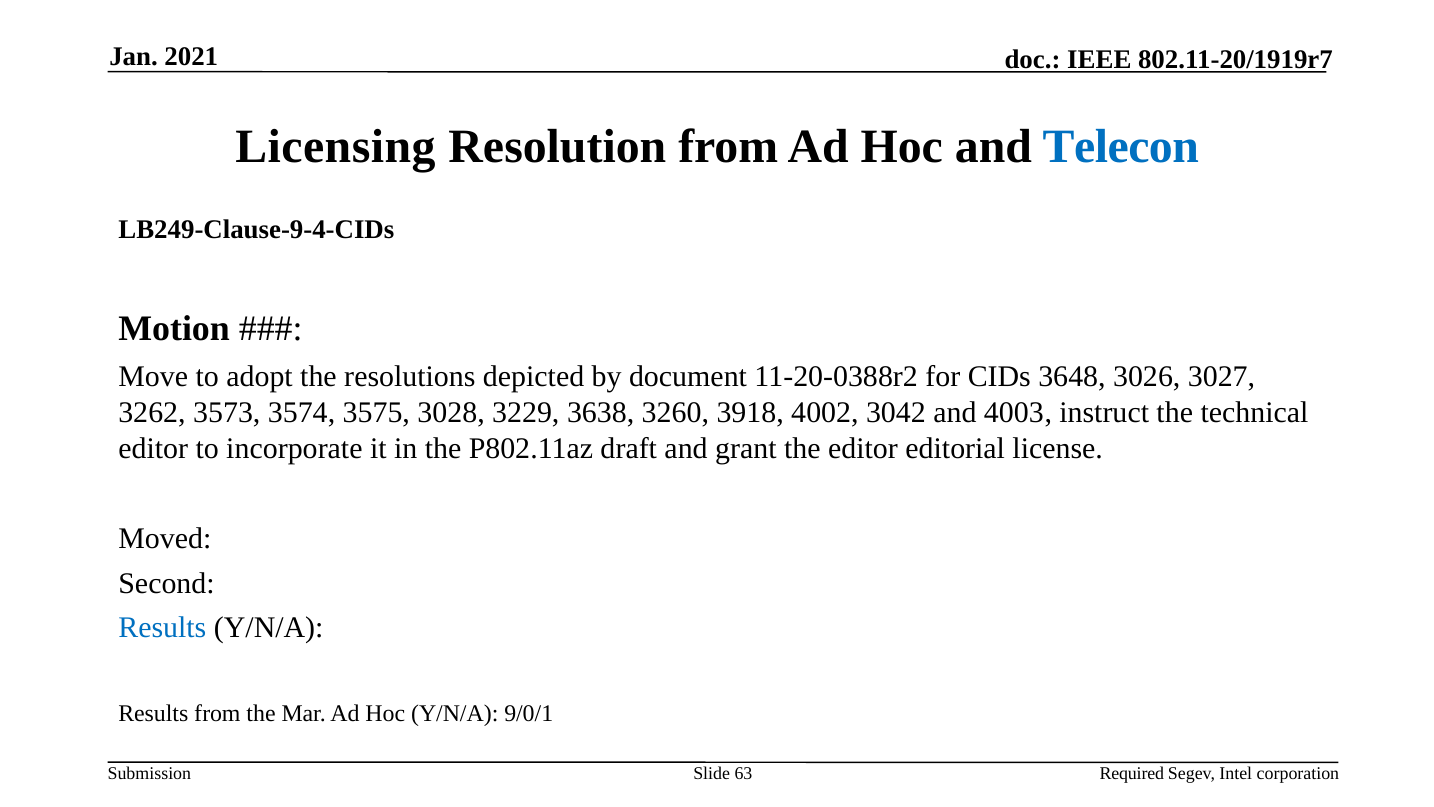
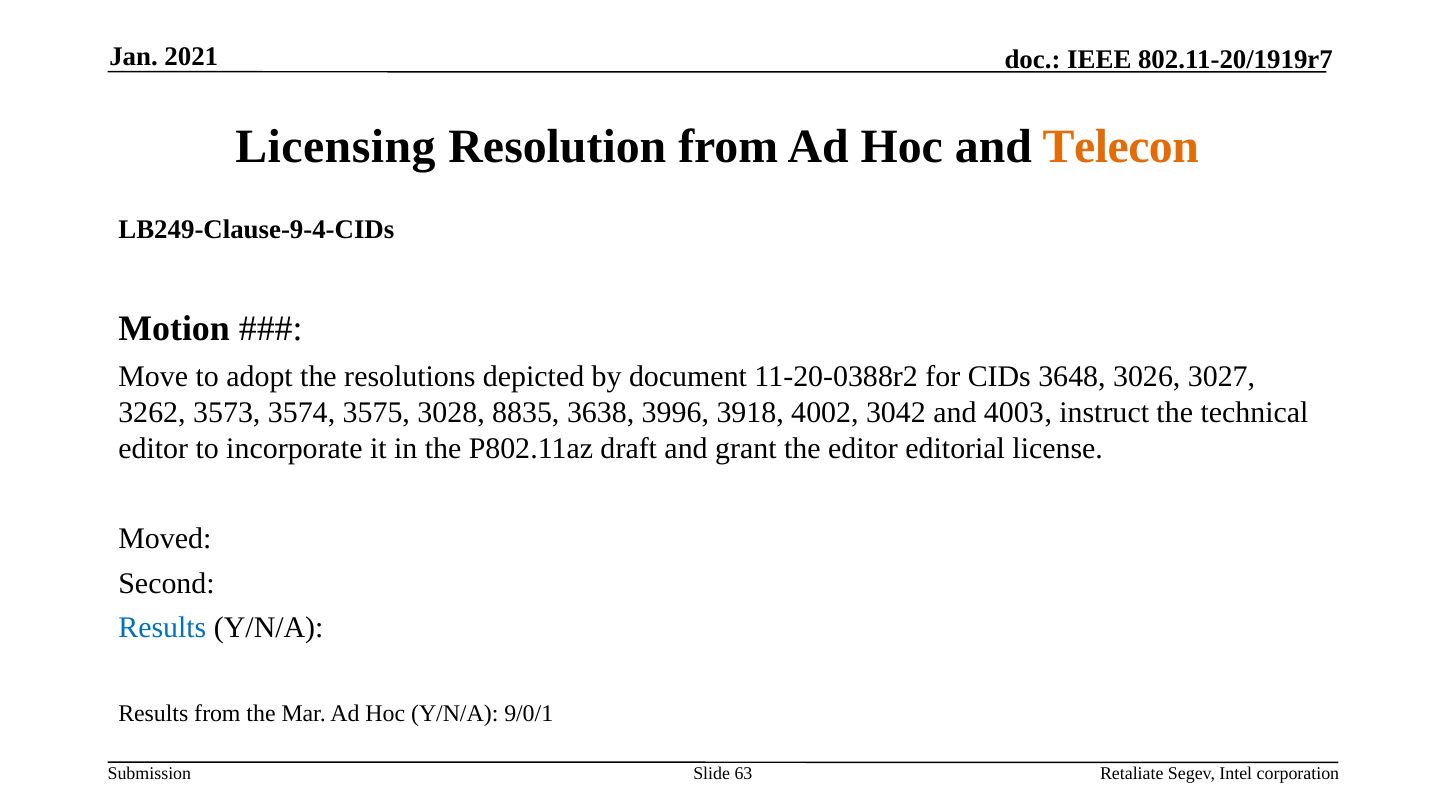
Telecon colour: blue -> orange
3229: 3229 -> 8835
3260: 3260 -> 3996
Required: Required -> Retaliate
